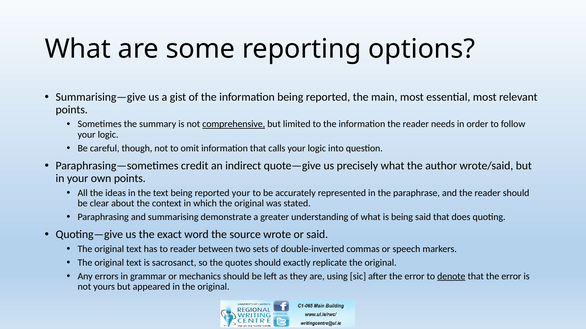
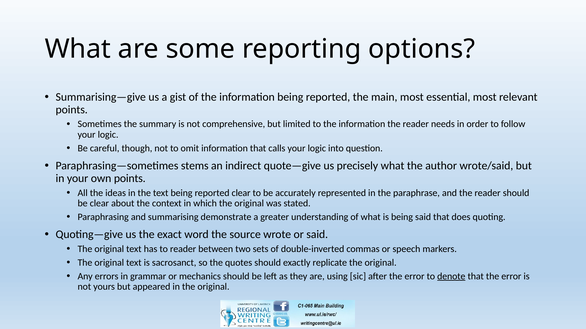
comprehensive underline: present -> none
credit: credit -> stems
reported your: your -> clear
